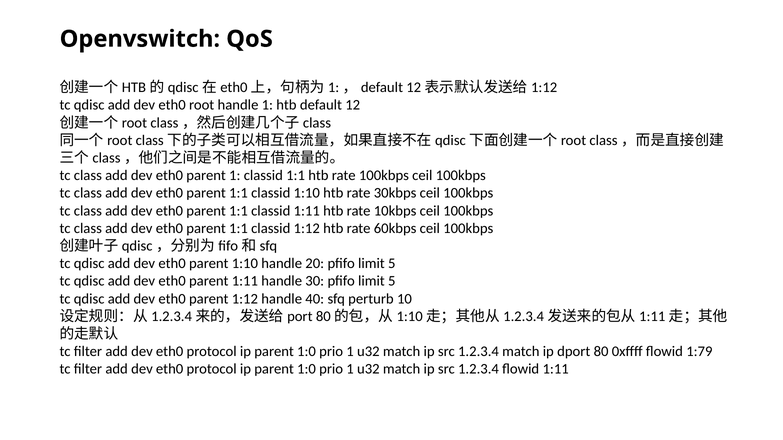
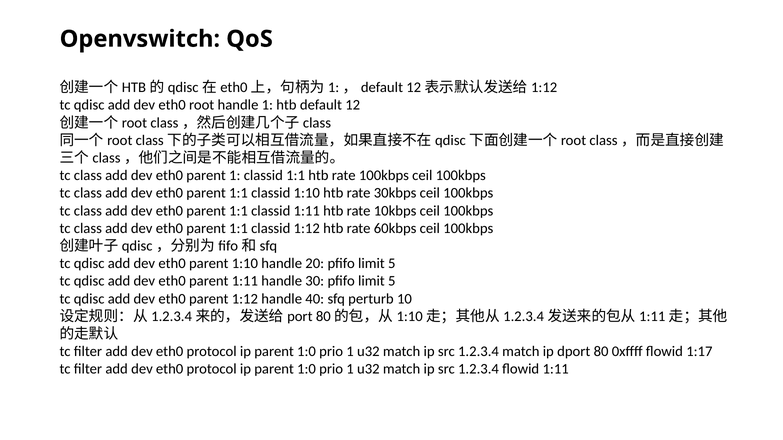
1:79: 1:79 -> 1:17
